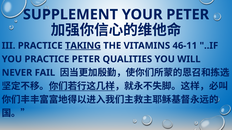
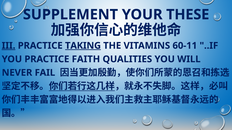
YOUR PETER: PETER -> THESE
III underline: none -> present
46-11: 46-11 -> 60-11
PRACTICE PETER: PETER -> FAITH
